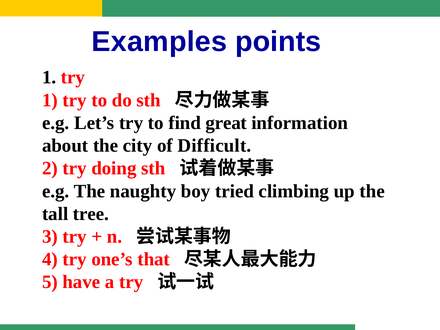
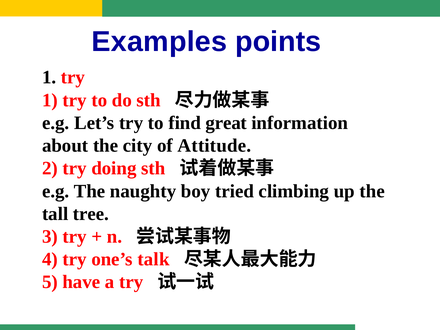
Difficult: Difficult -> Attitude
that: that -> talk
